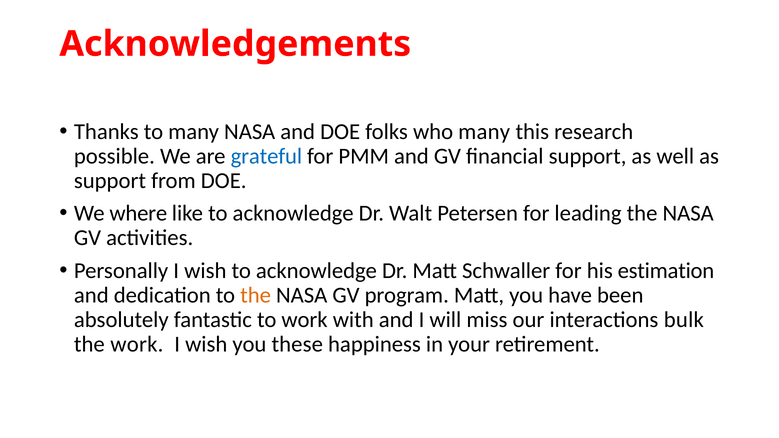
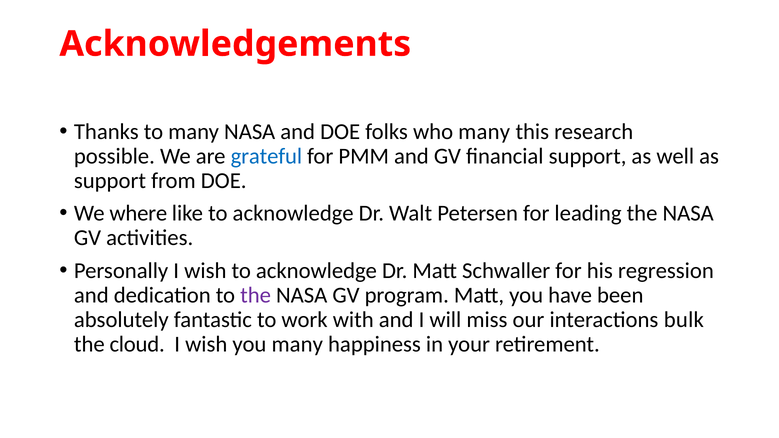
estimation: estimation -> regression
the at (256, 295) colour: orange -> purple
the work: work -> cloud
you these: these -> many
